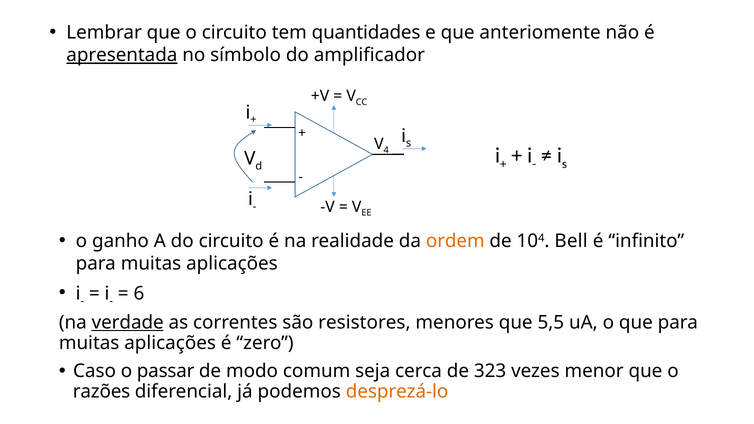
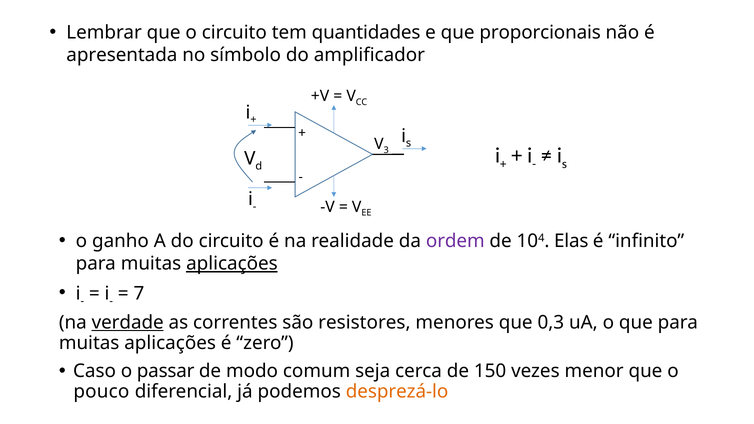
anteriomente: anteriomente -> proporcionais
apresentada underline: present -> none
4: 4 -> 3
ordem colour: orange -> purple
Bell: Bell -> Elas
aplicações at (232, 264) underline: none -> present
6: 6 -> 7
5,5: 5,5 -> 0,3
323: 323 -> 150
razões: razões -> pouco
